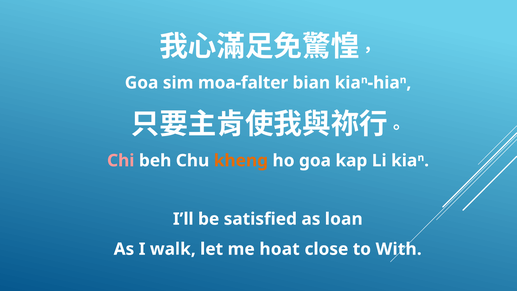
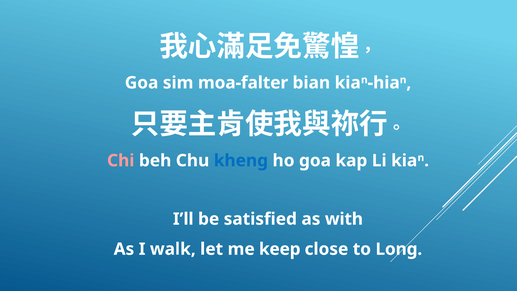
kheng colour: orange -> blue
loan: loan -> with
hoat: hoat -> keep
With: With -> Long
